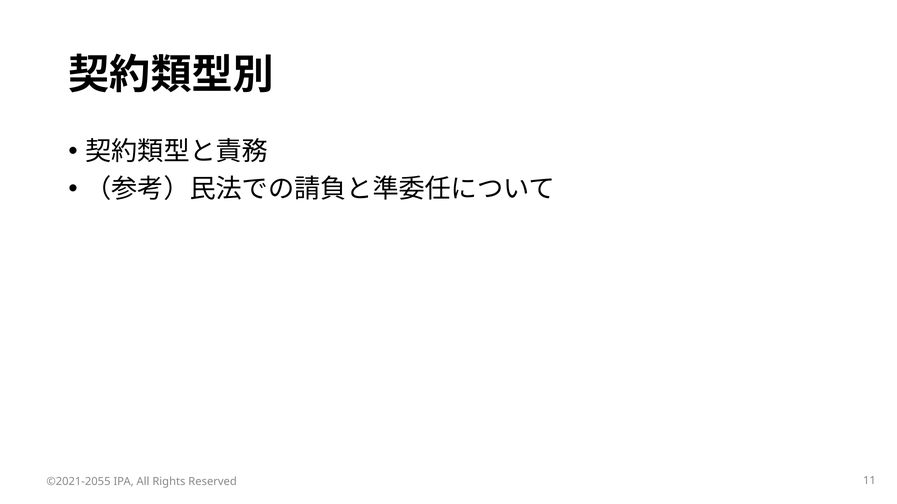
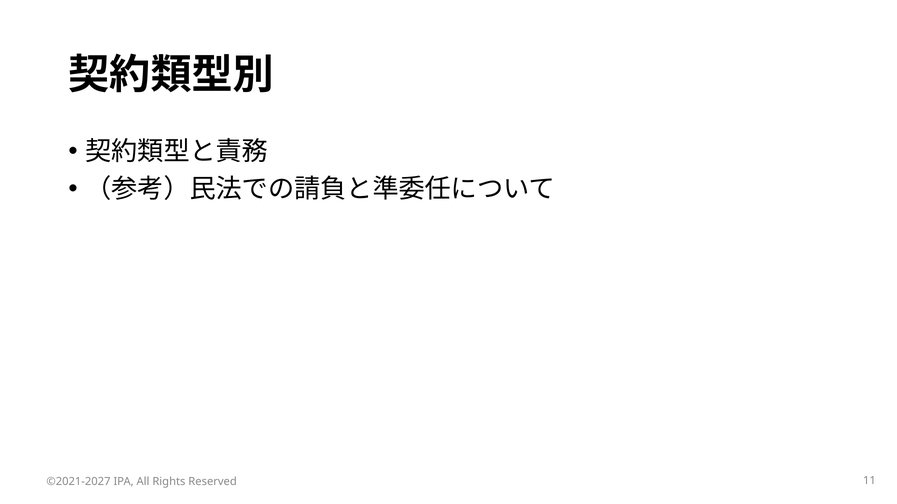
©2021-2055: ©2021-2055 -> ©2021-2027
